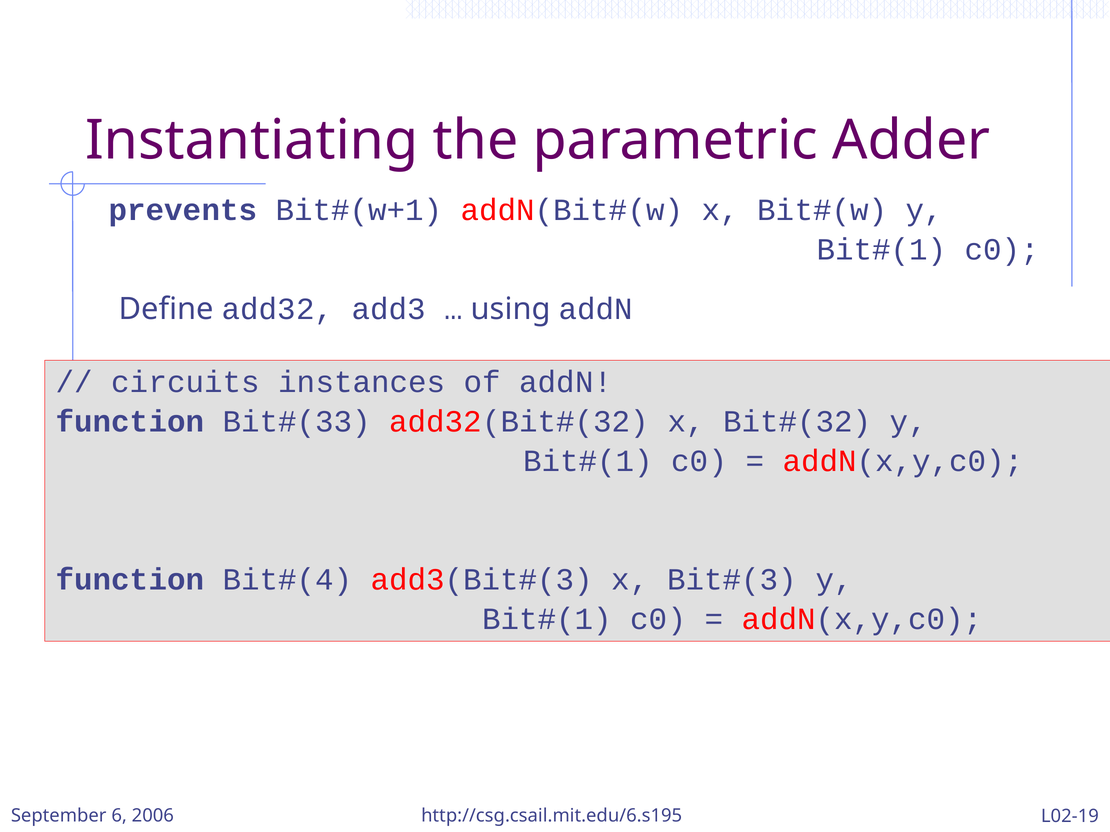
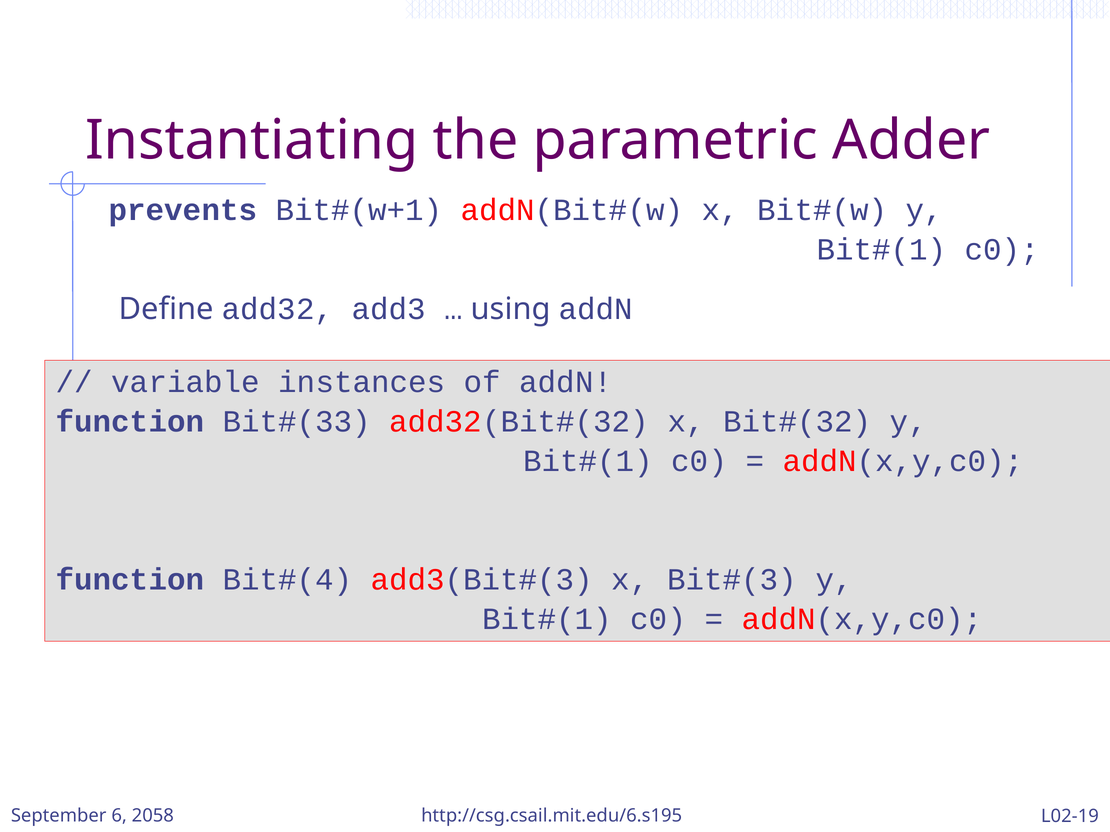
circuits: circuits -> variable
2006: 2006 -> 2058
